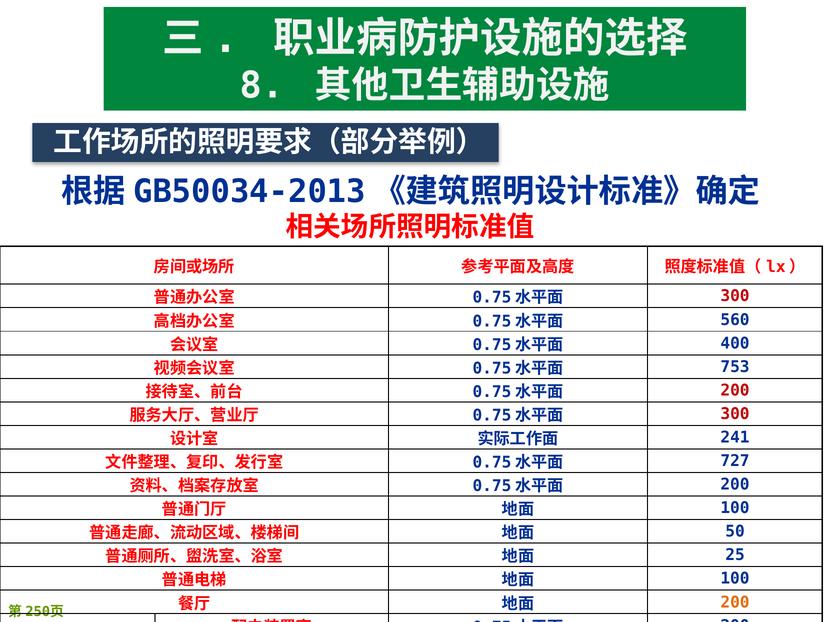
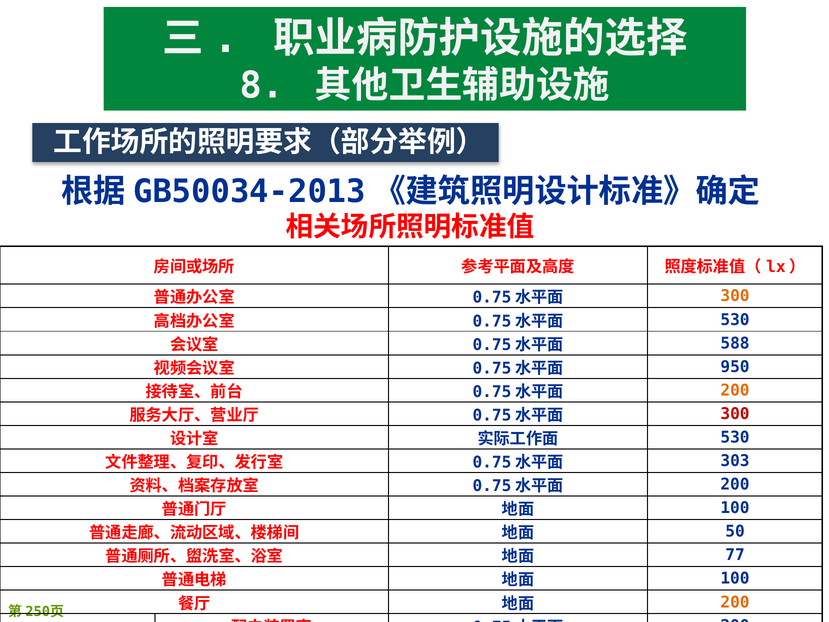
300 at (735, 296) colour: red -> orange
560 at (735, 320): 560 -> 530
400: 400 -> 588
753: 753 -> 950
200 at (735, 390) colour: red -> orange
241 at (735, 437): 241 -> 530
727: 727 -> 303
25: 25 -> 77
